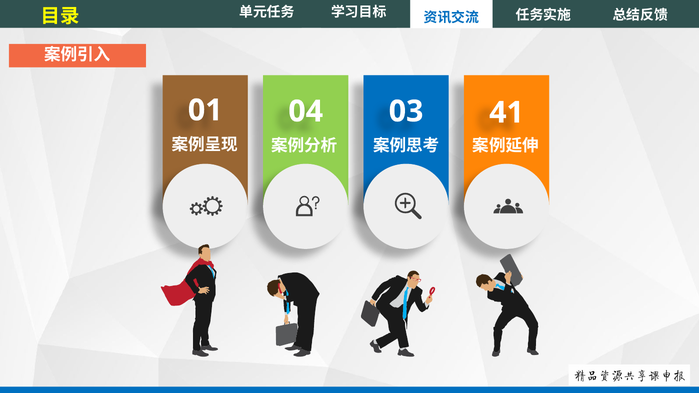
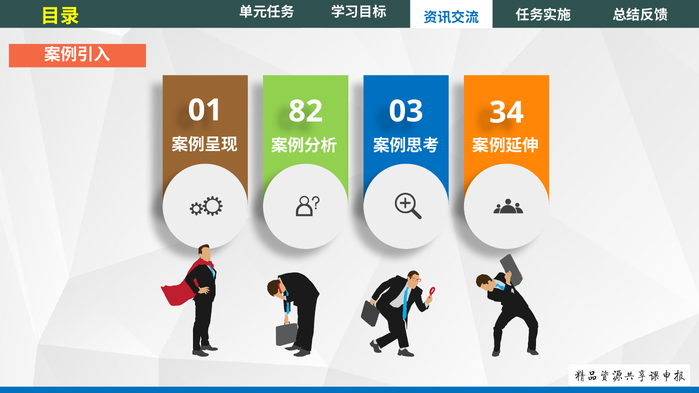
04: 04 -> 82
41: 41 -> 34
